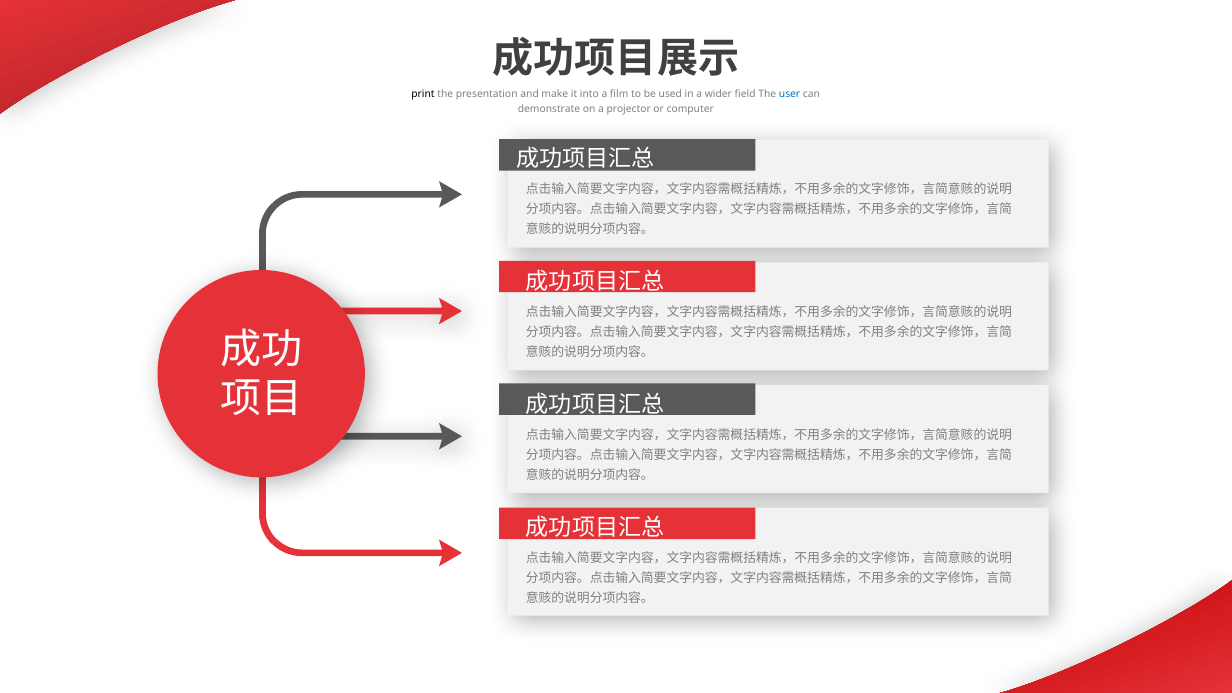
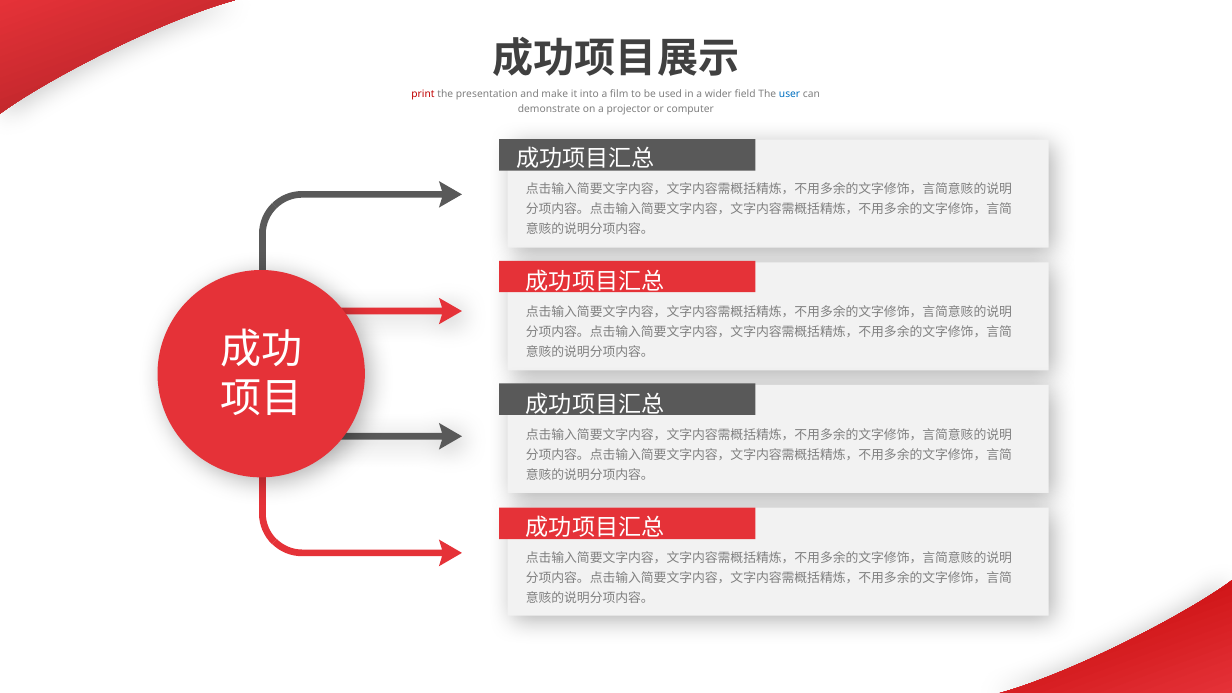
print colour: black -> red
